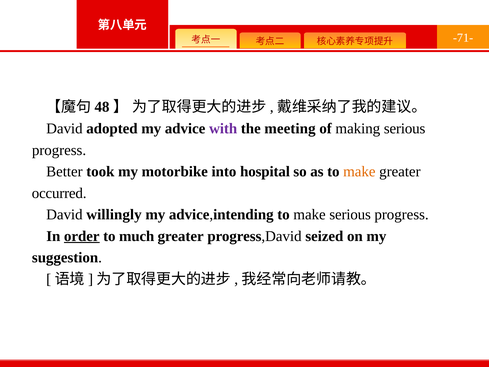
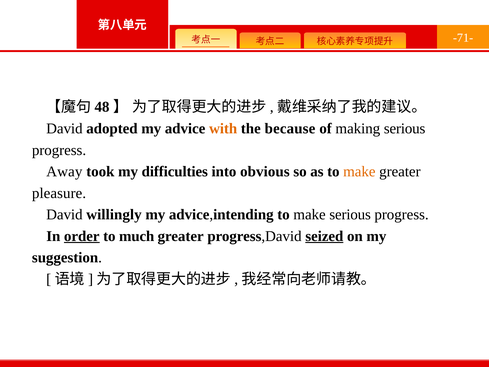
with colour: purple -> orange
meeting: meeting -> because
Better: Better -> Away
motorbike: motorbike -> difficulties
hospital: hospital -> obvious
occurred: occurred -> pleasure
seized underline: none -> present
